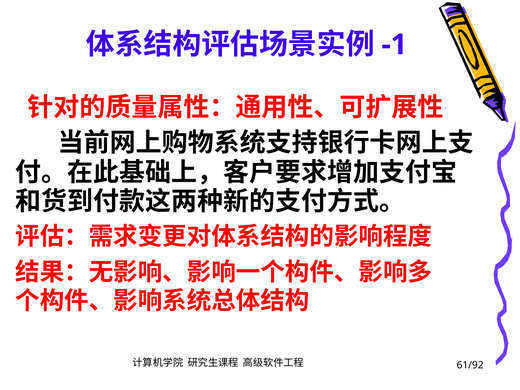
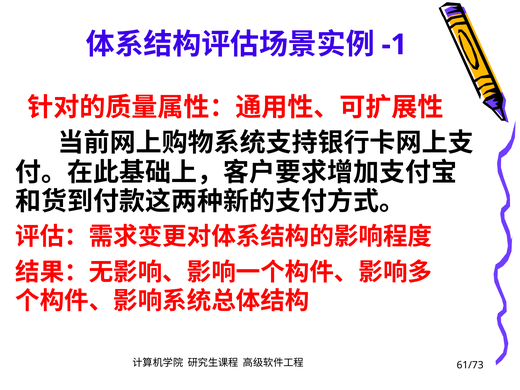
61/92: 61/92 -> 61/73
